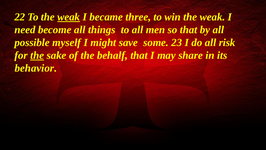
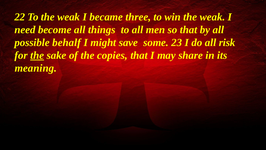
weak at (69, 17) underline: present -> none
myself: myself -> behalf
behalf: behalf -> copies
behavior: behavior -> meaning
